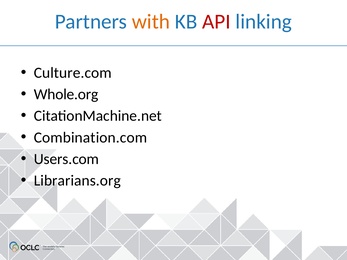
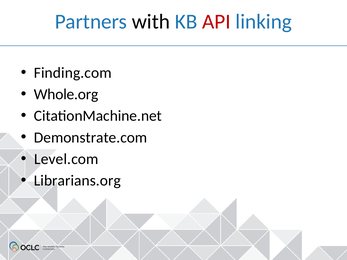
with colour: orange -> black
Culture.com: Culture.com -> Finding.com
Combination.com: Combination.com -> Demonstrate.com
Users.com: Users.com -> Level.com
